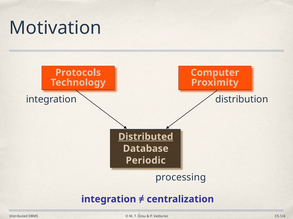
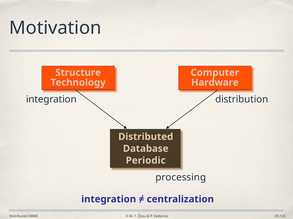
Protocols: Protocols -> Structure
Proximity: Proximity -> Hardware
Distributed at (146, 137) underline: present -> none
